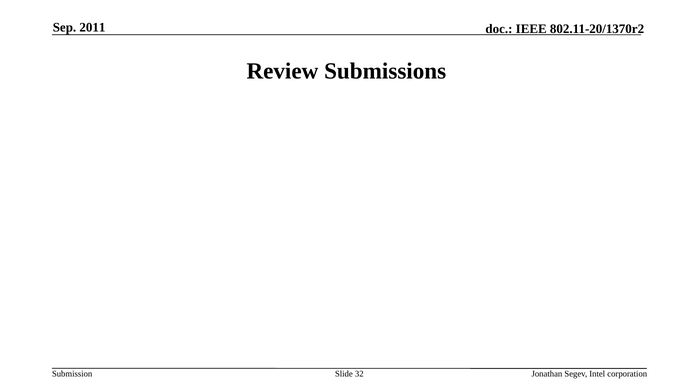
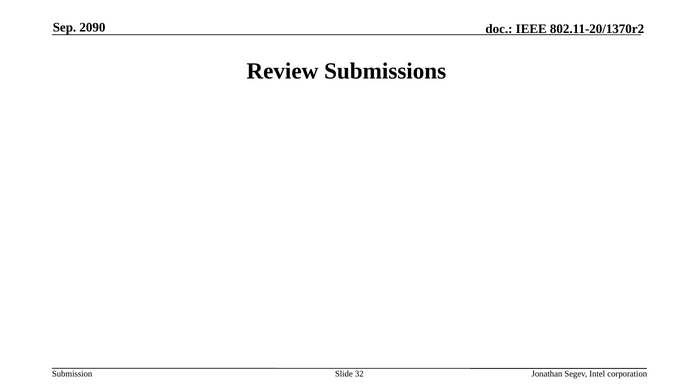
2011: 2011 -> 2090
